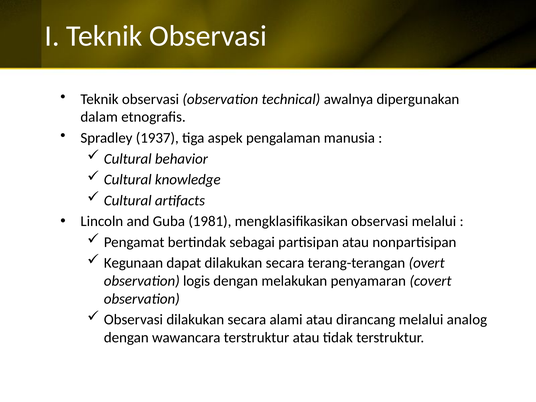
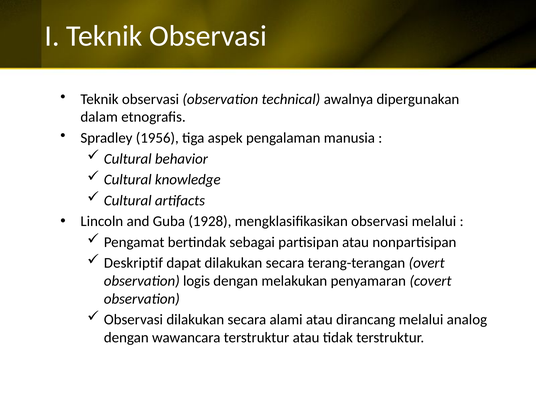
1937: 1937 -> 1956
1981: 1981 -> 1928
Kegunaan: Kegunaan -> Deskriptif
